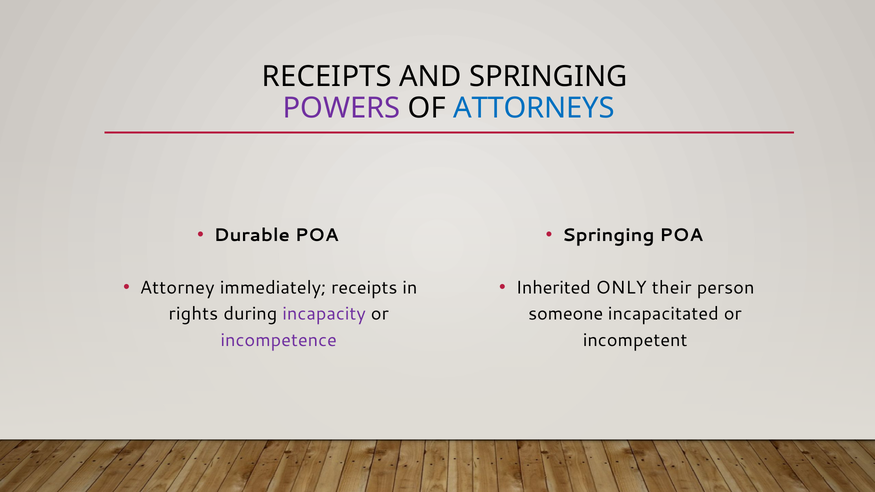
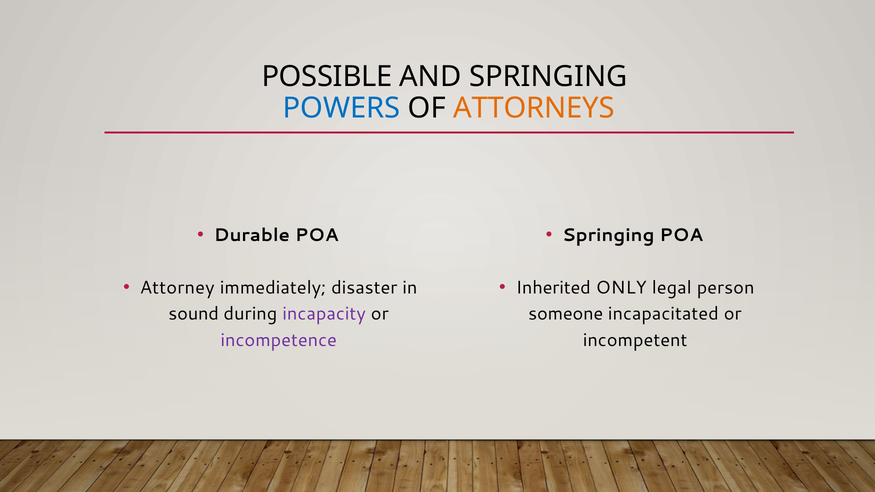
RECEIPTS at (327, 77): RECEIPTS -> POSSIBLE
POWERS colour: purple -> blue
ATTORNEYS colour: blue -> orange
immediately receipts: receipts -> disaster
their: their -> legal
rights: rights -> sound
